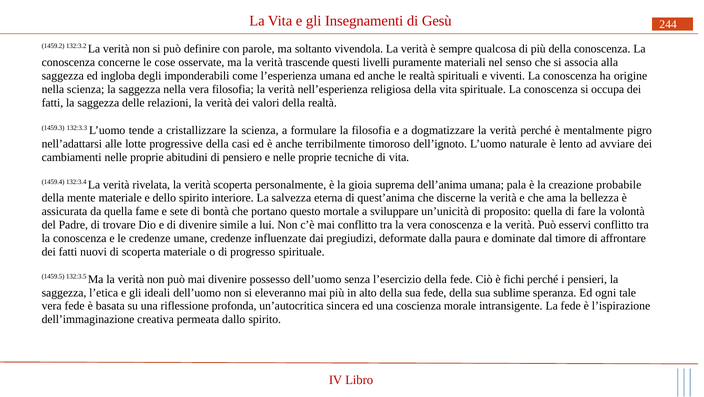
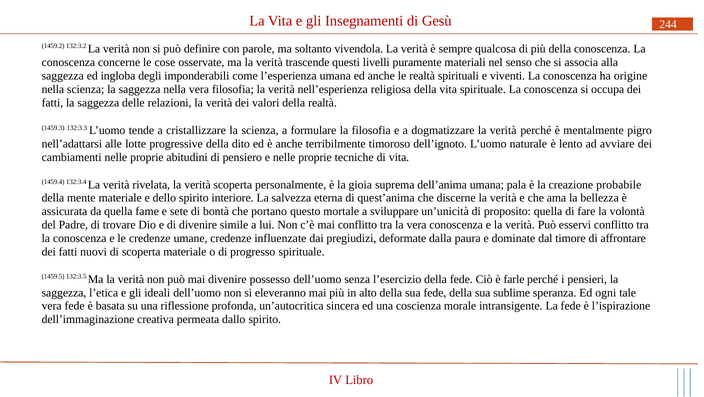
casi: casi -> dito
fichi: fichi -> farle
